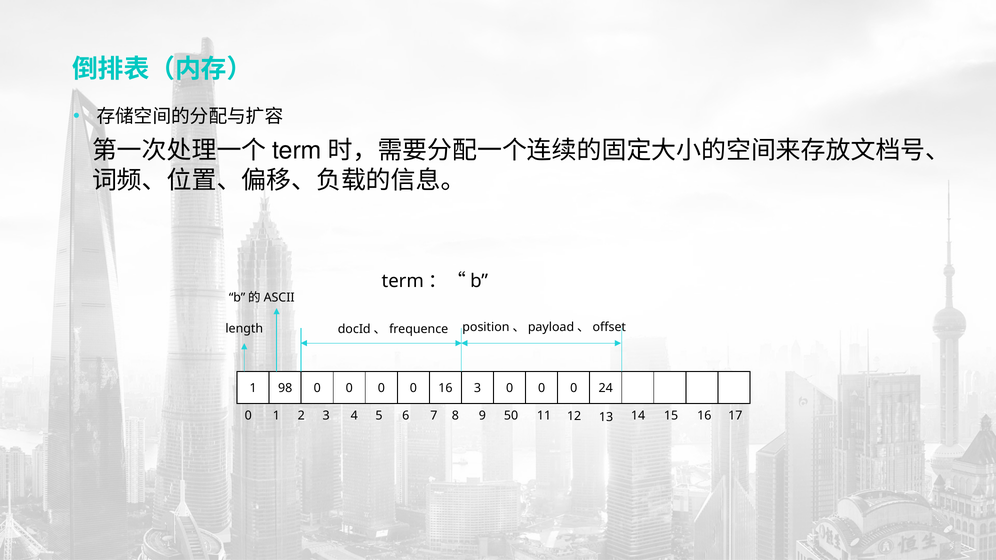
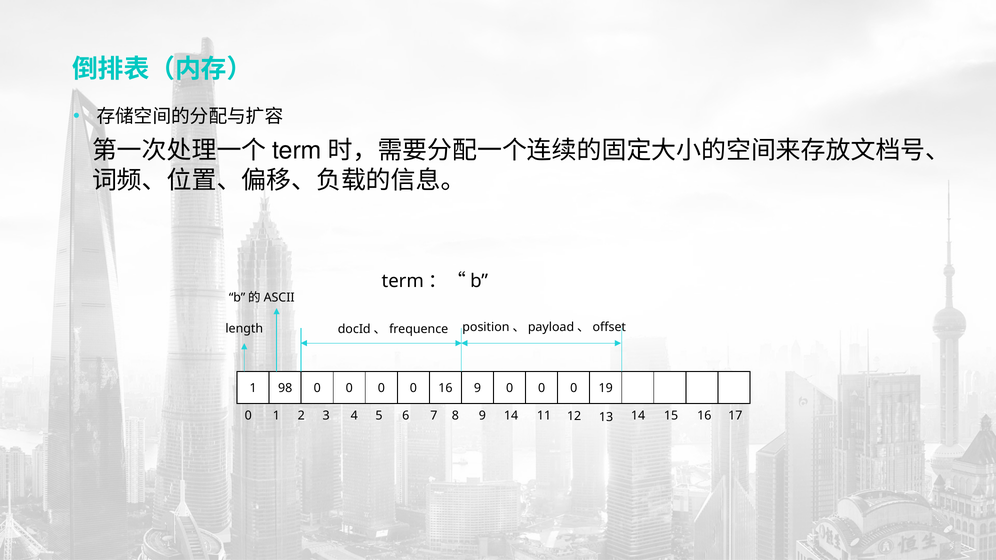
16 3: 3 -> 9
24: 24 -> 19
9 50: 50 -> 14
